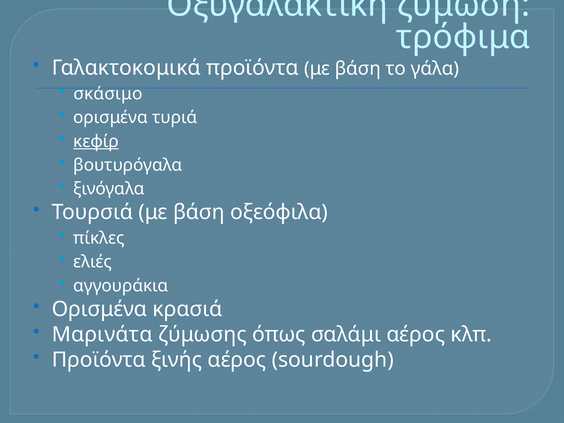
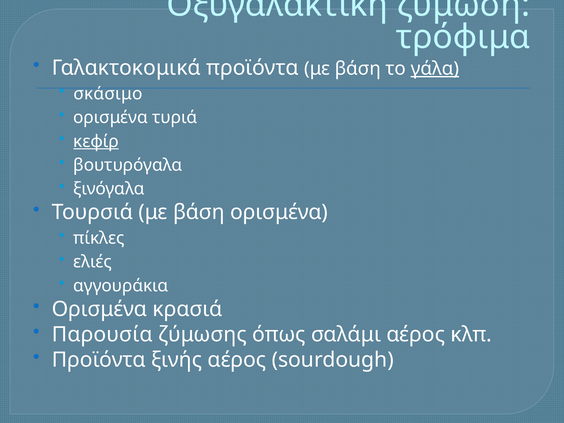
γάλα underline: none -> present
βάση οξεόφιλα: οξεόφιλα -> ορισμένα
Μαρινάτα: Μαρινάτα -> Παρουσία
